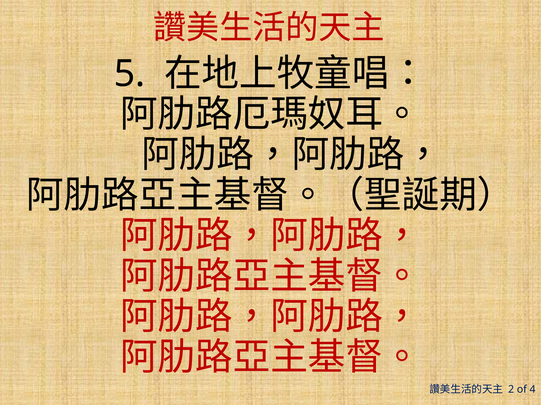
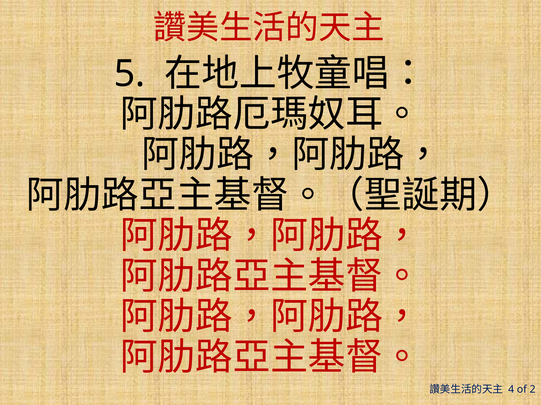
2: 2 -> 4
4: 4 -> 2
